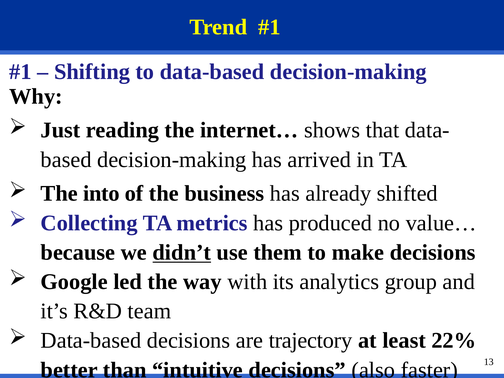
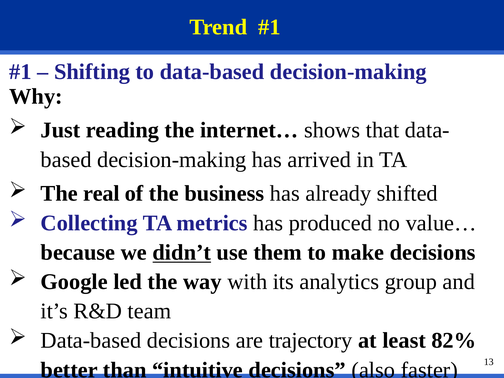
into: into -> real
22%: 22% -> 82%
